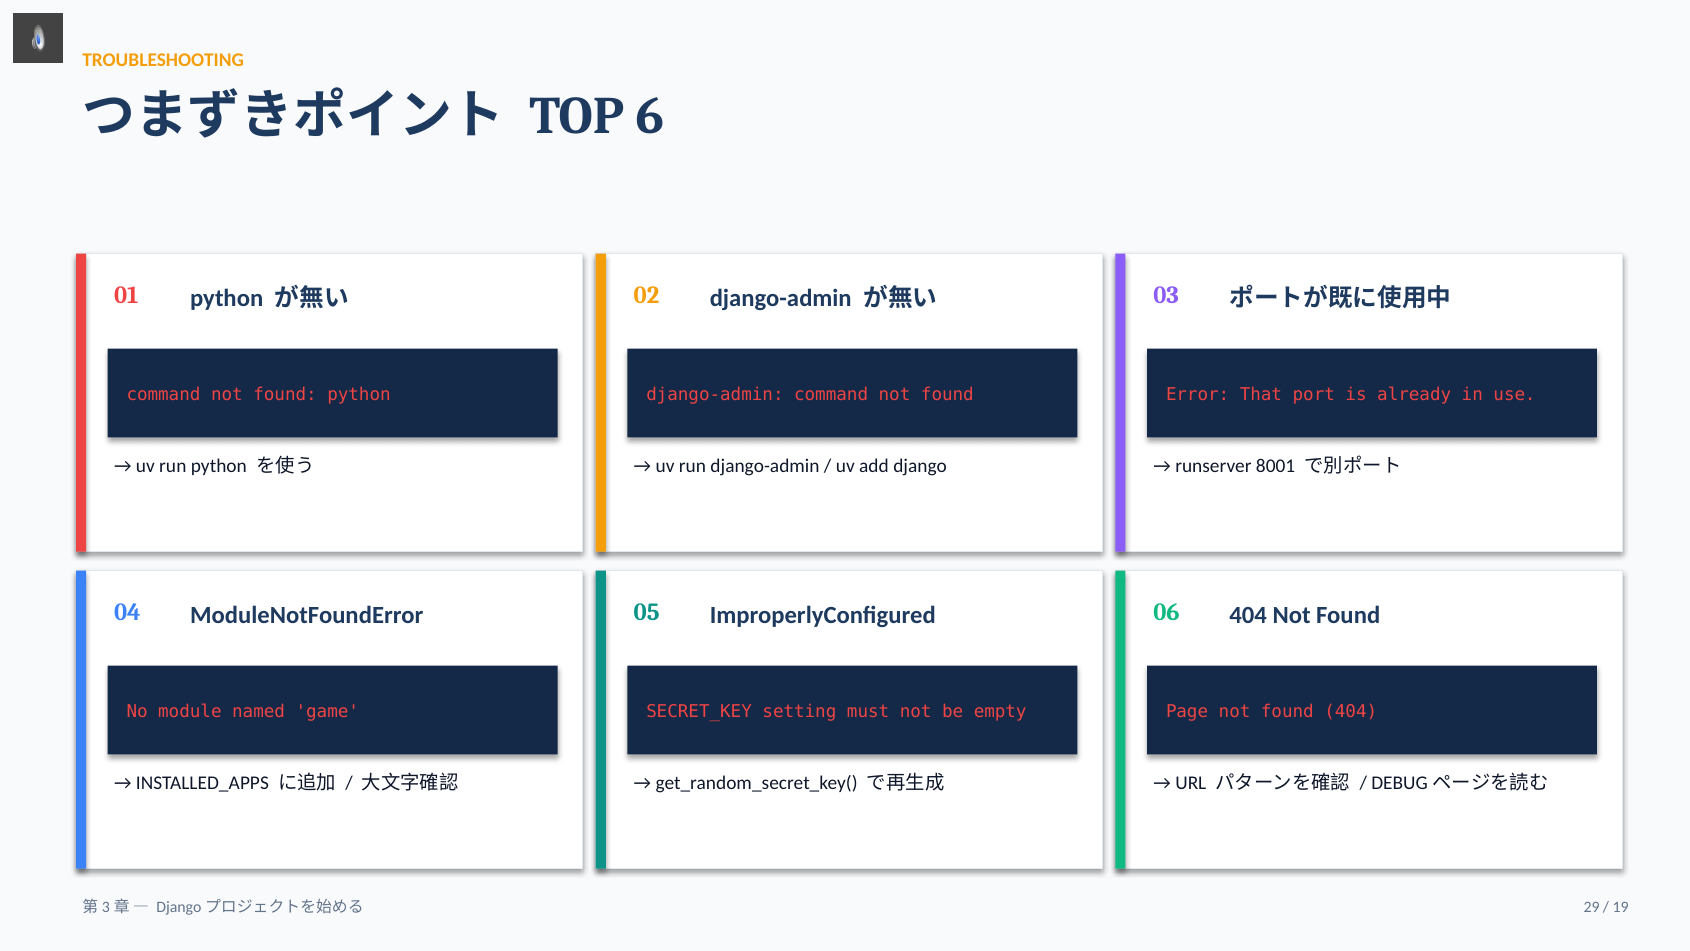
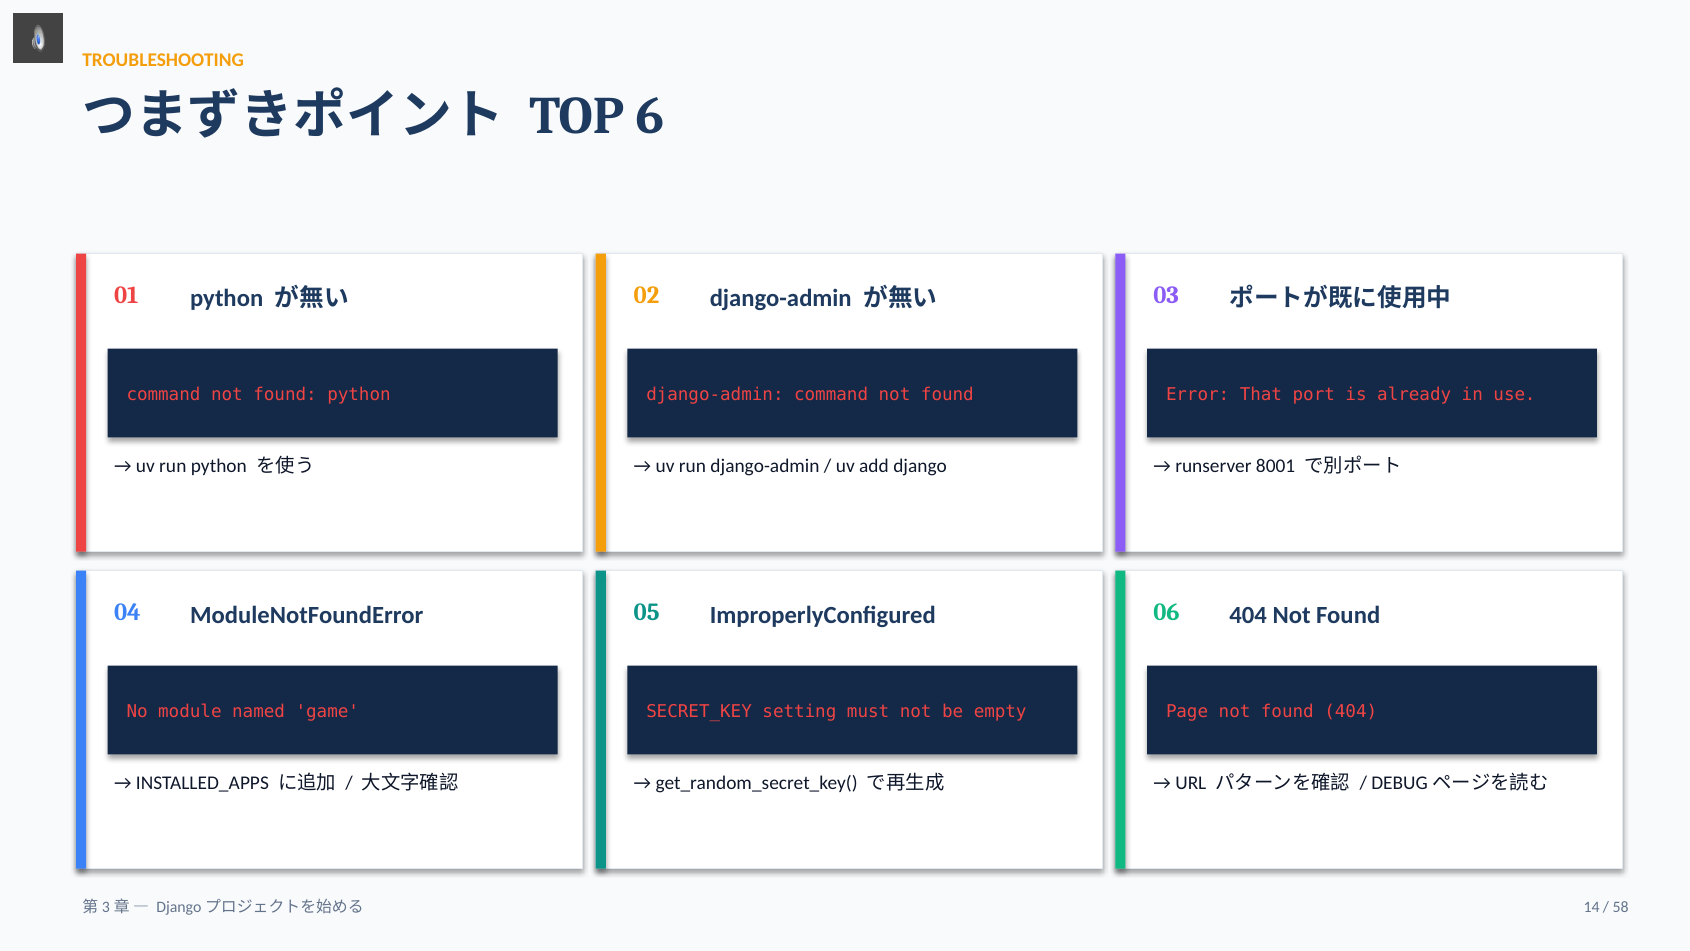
29: 29 -> 14
19: 19 -> 58
